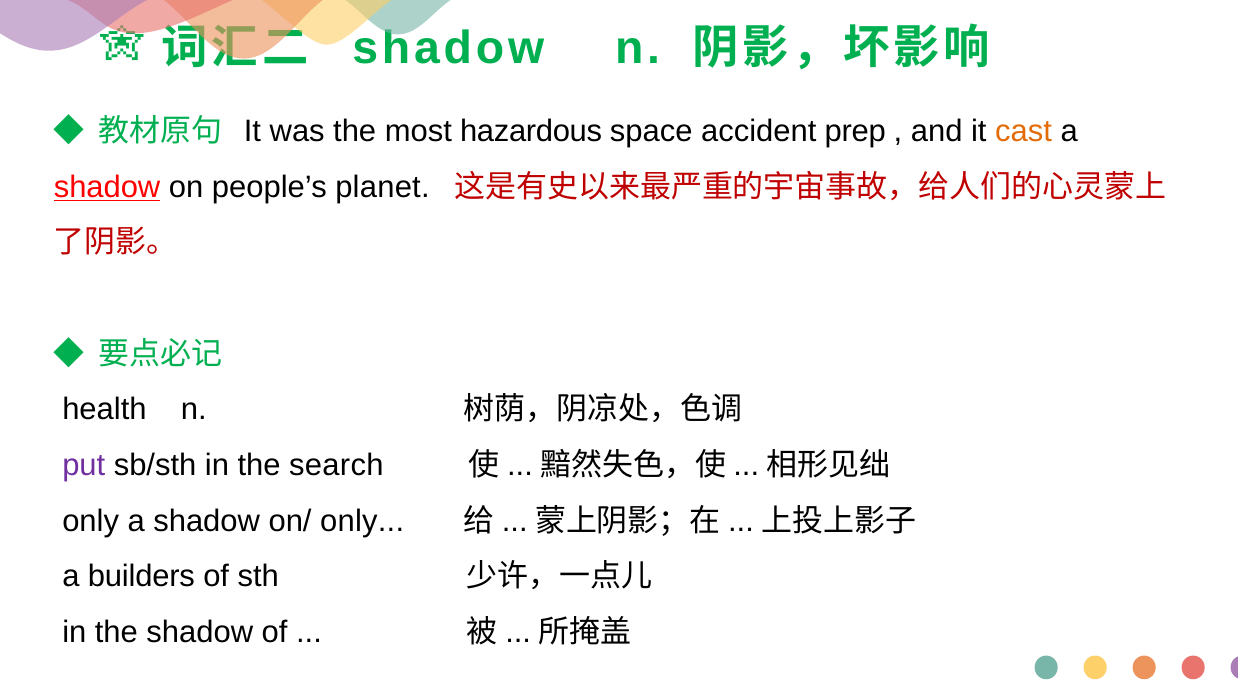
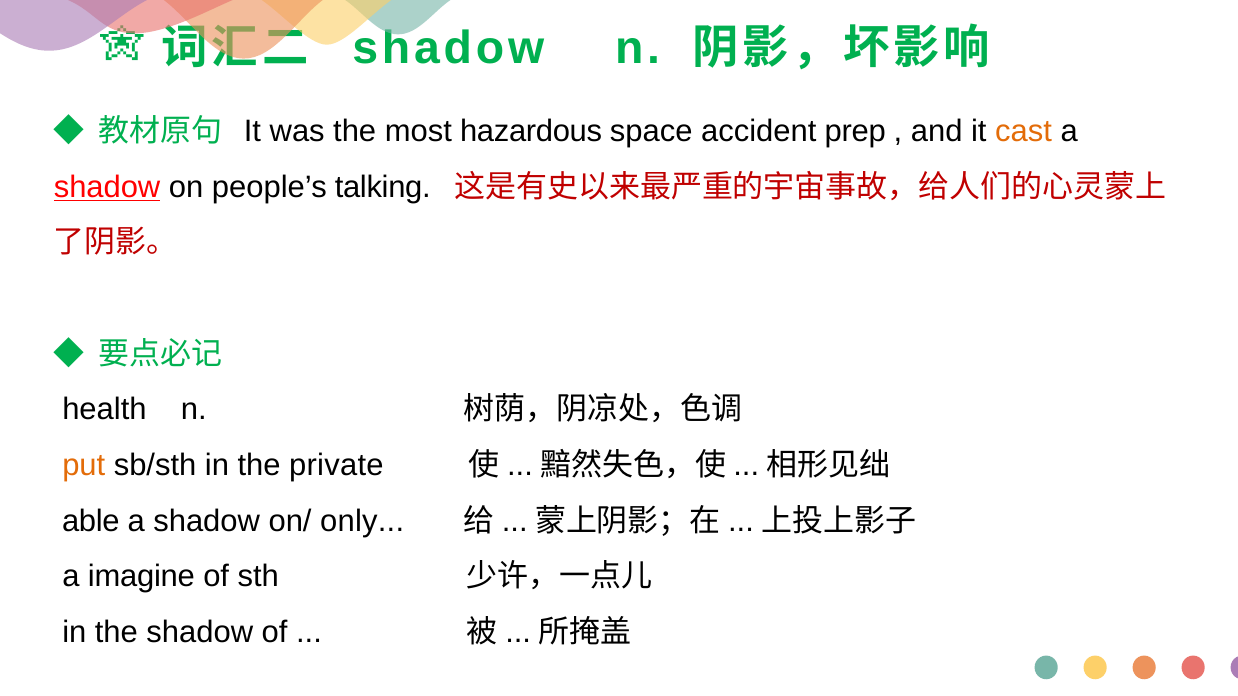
planet: planet -> talking
put colour: purple -> orange
search: search -> private
only at (91, 521): only -> able
builders: builders -> imagine
